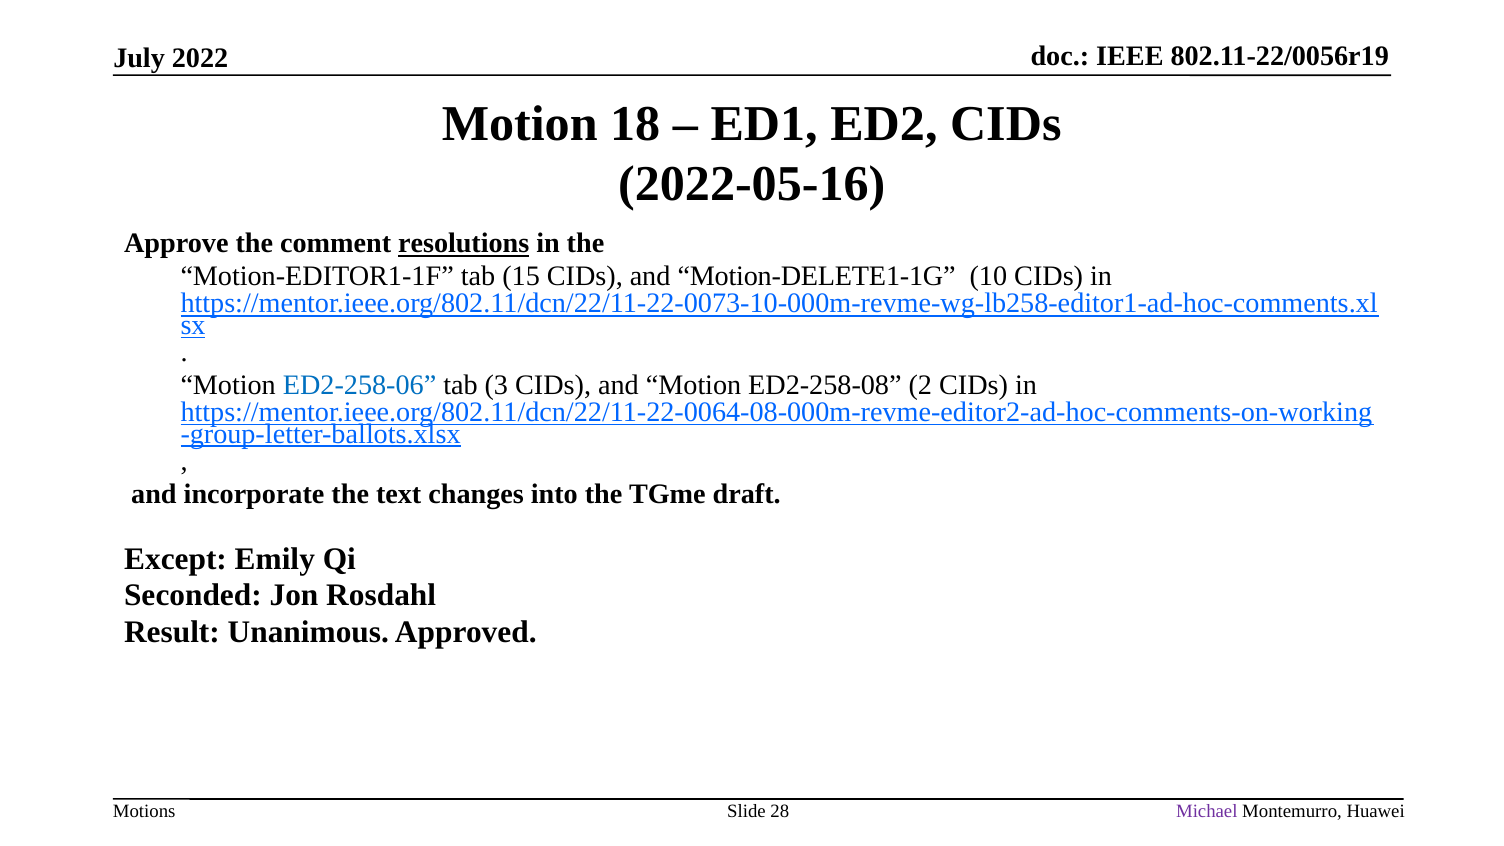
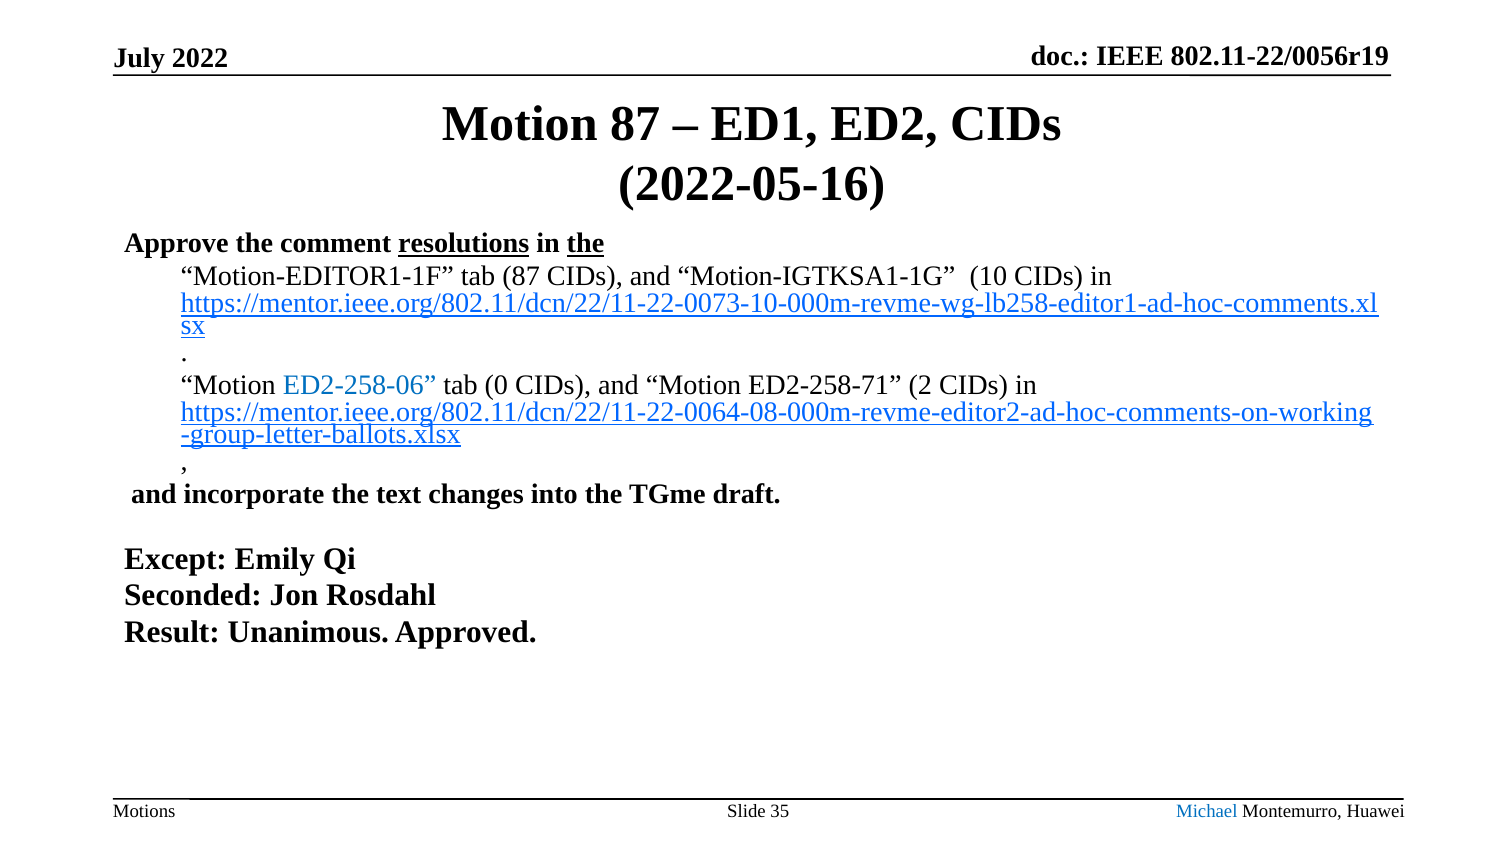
Motion 18: 18 -> 87
the at (586, 244) underline: none -> present
tab 15: 15 -> 87
Motion-DELETE1-1G: Motion-DELETE1-1G -> Motion-IGTKSA1-1G
3: 3 -> 0
ED2-258-08: ED2-258-08 -> ED2-258-71
28: 28 -> 35
Michael colour: purple -> blue
